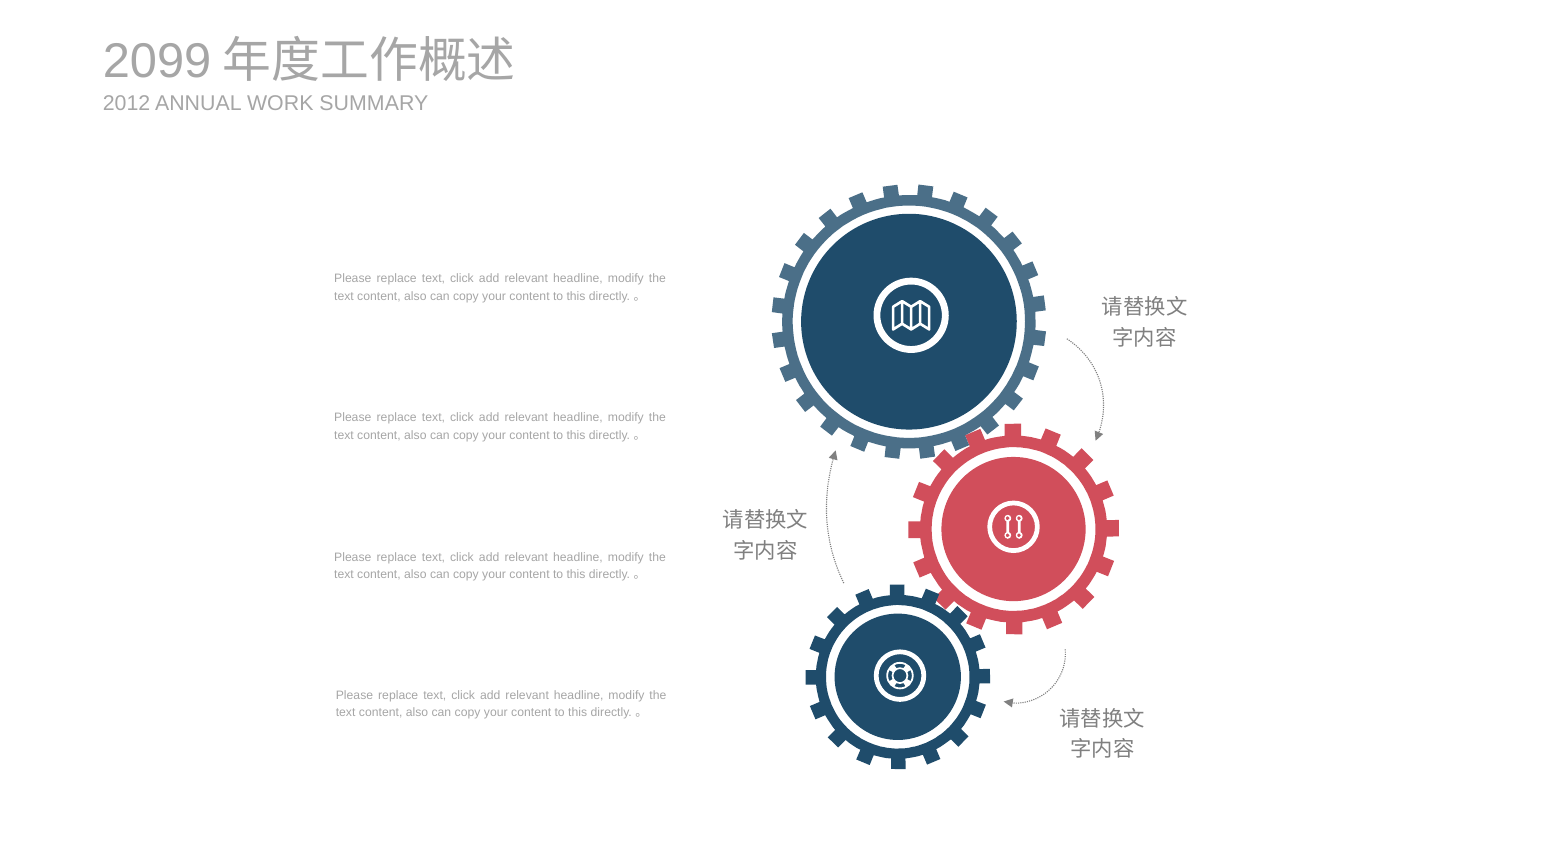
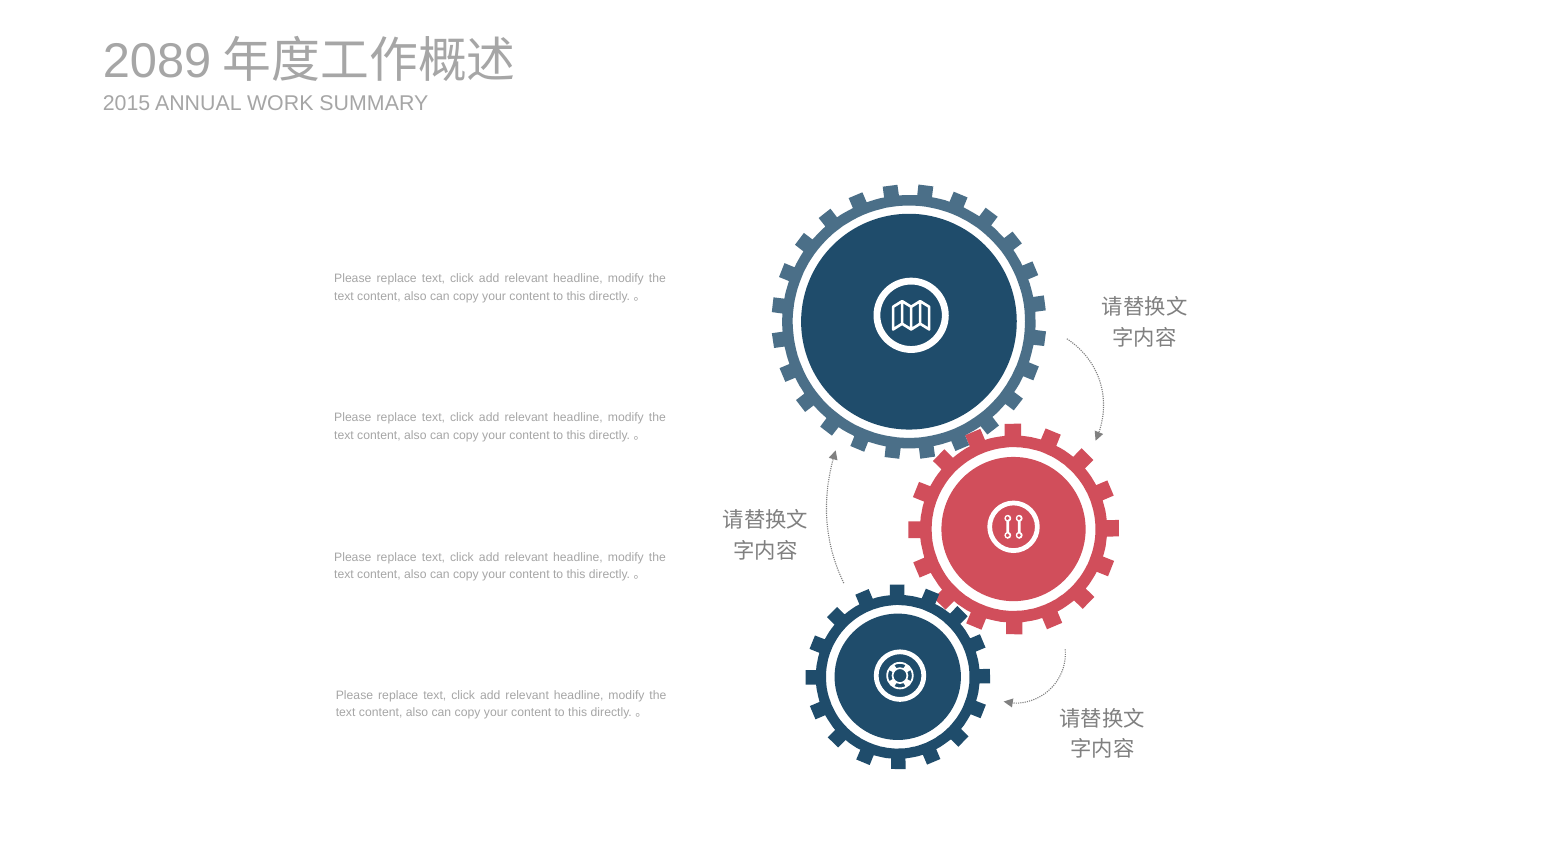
2099: 2099 -> 2089
2012: 2012 -> 2015
